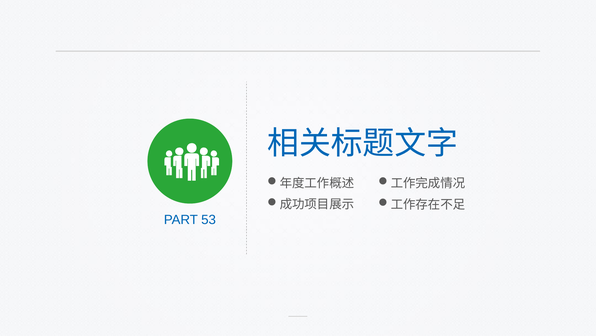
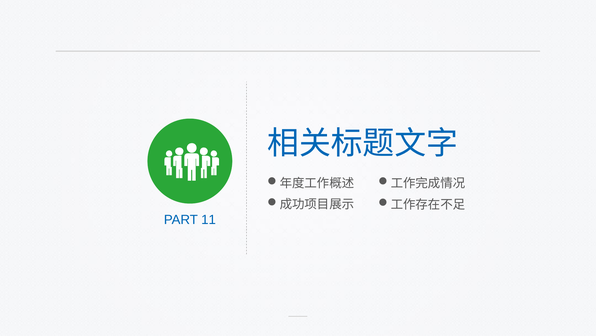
53: 53 -> 11
